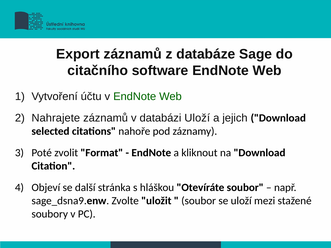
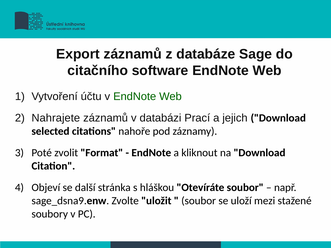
databázi Uloží: Uloží -> Prací
